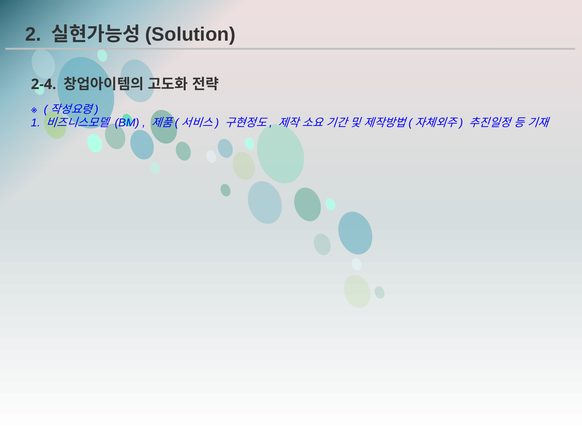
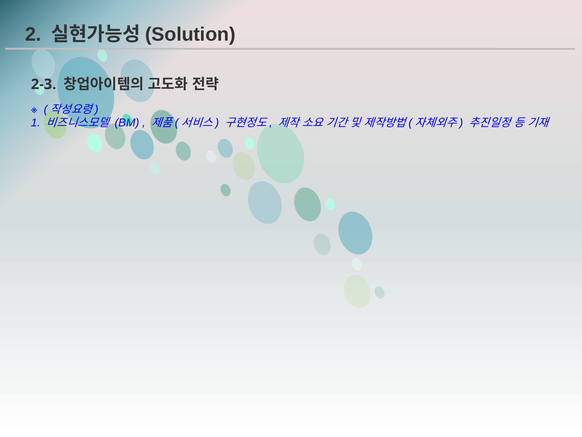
2-4: 2-4 -> 2-3
